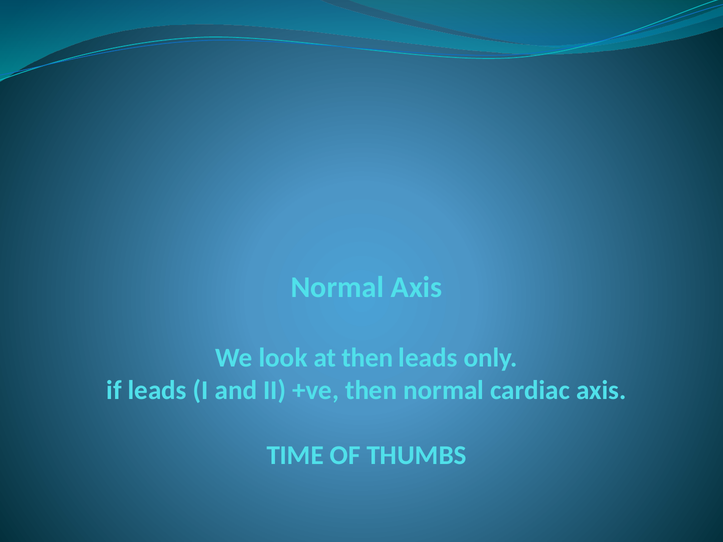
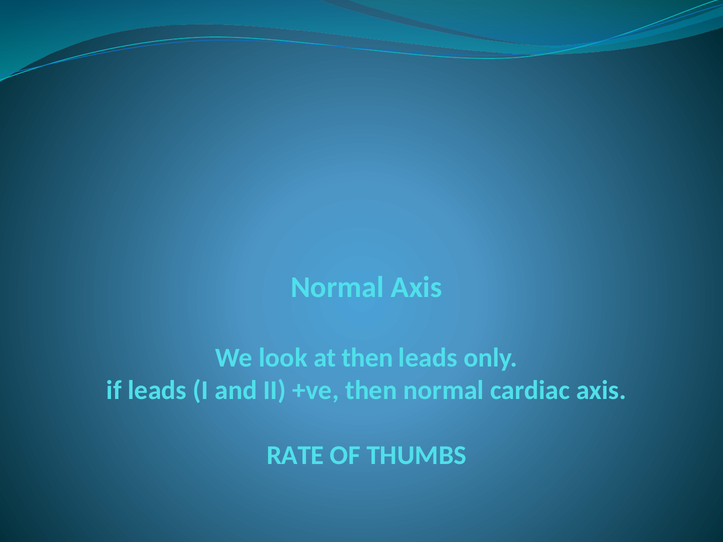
TIME: TIME -> RATE
